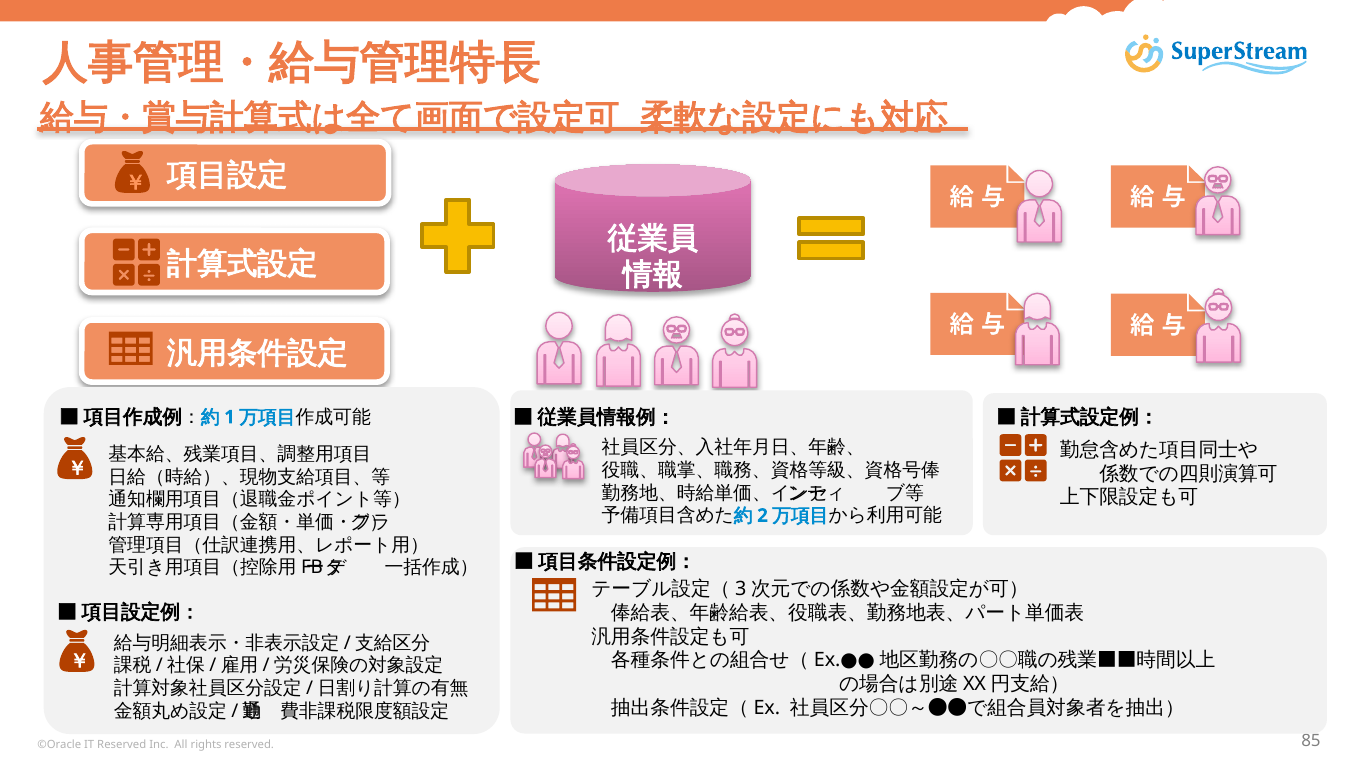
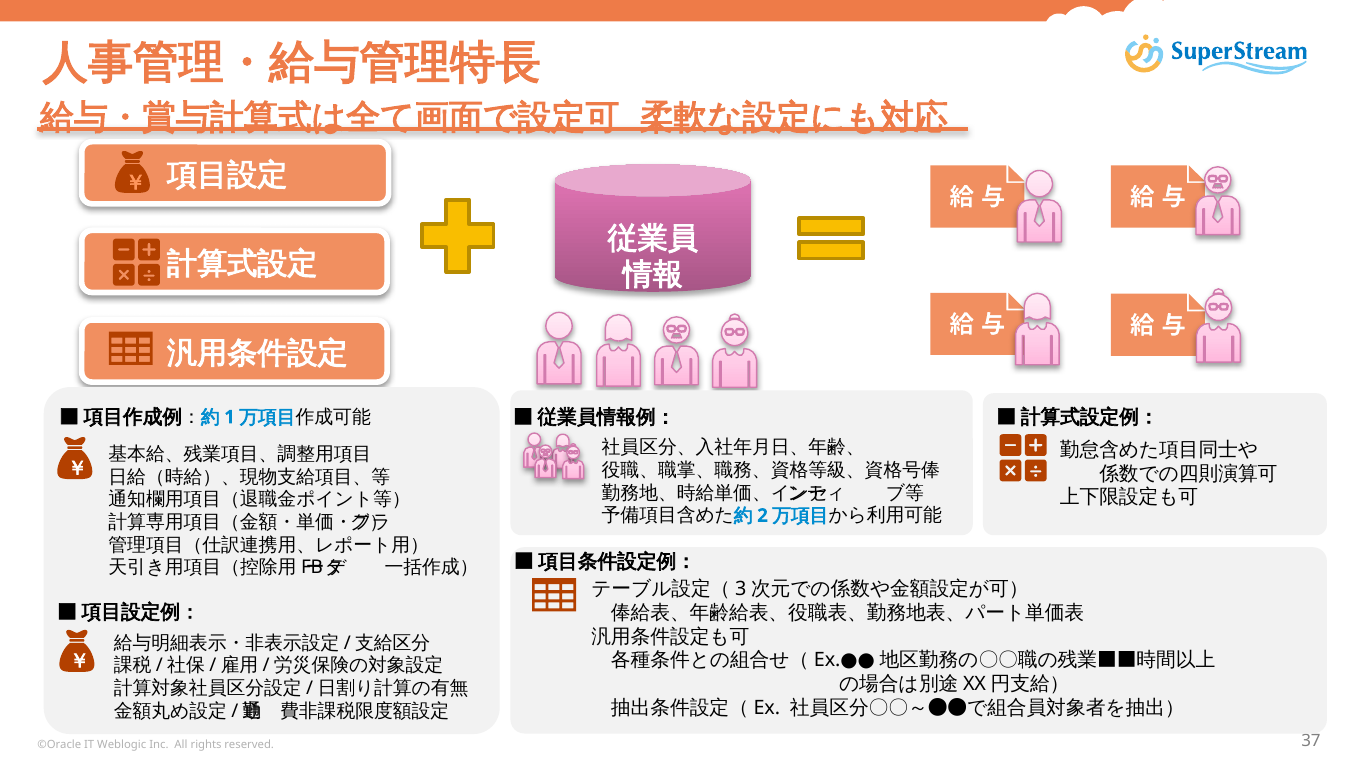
IT Reserved: Reserved -> Weblogic
85: 85 -> 37
